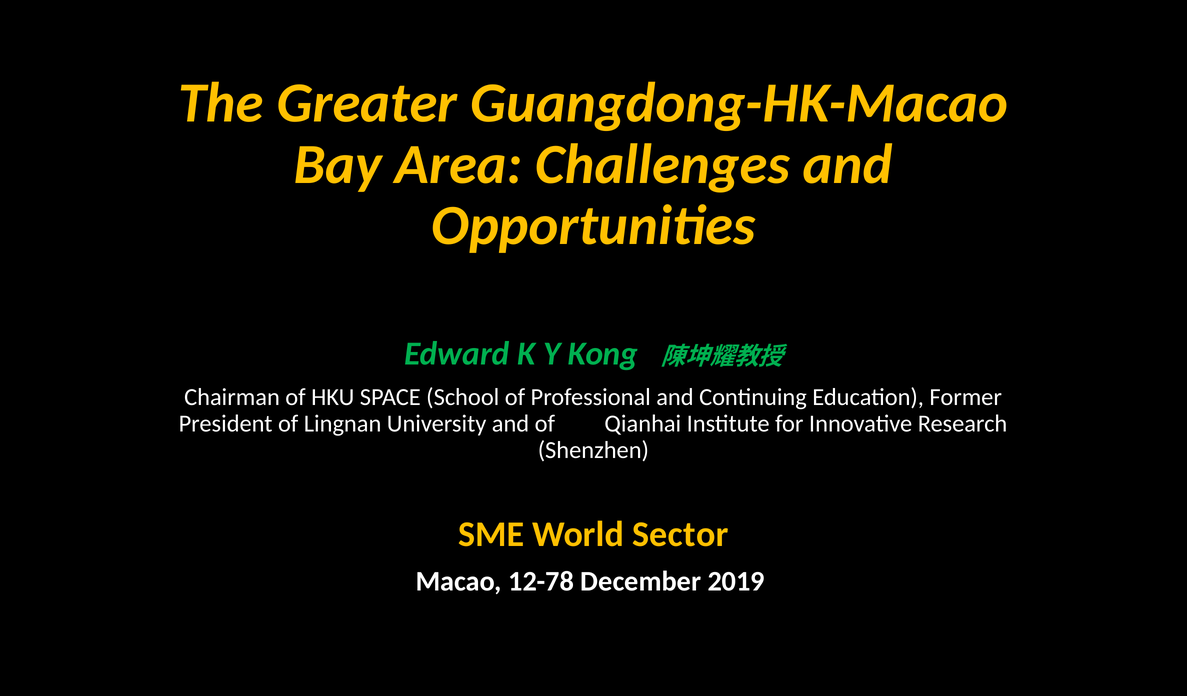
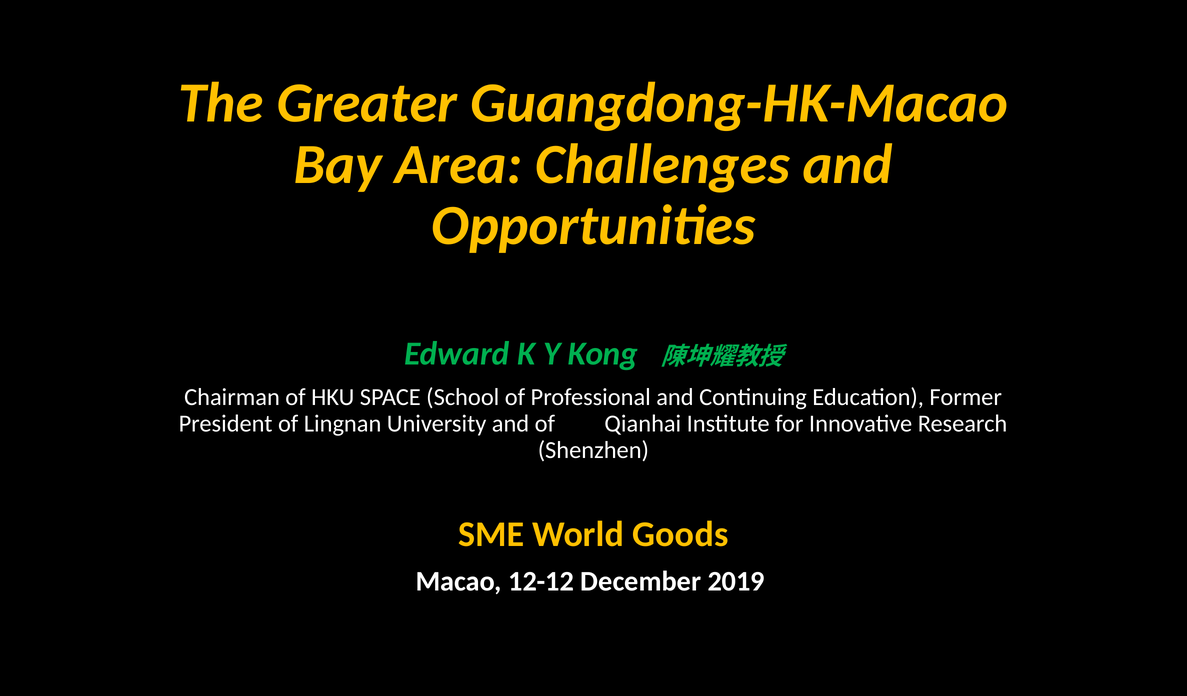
Sector: Sector -> Goods
12-78: 12-78 -> 12-12
